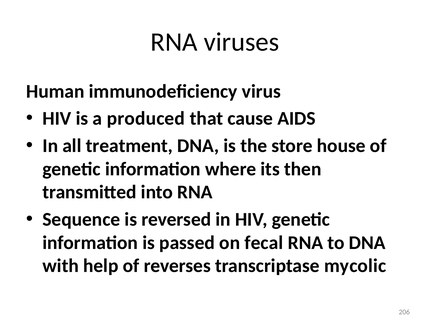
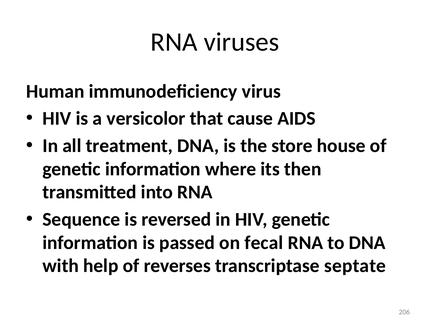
produced: produced -> versicolor
mycolic: mycolic -> septate
